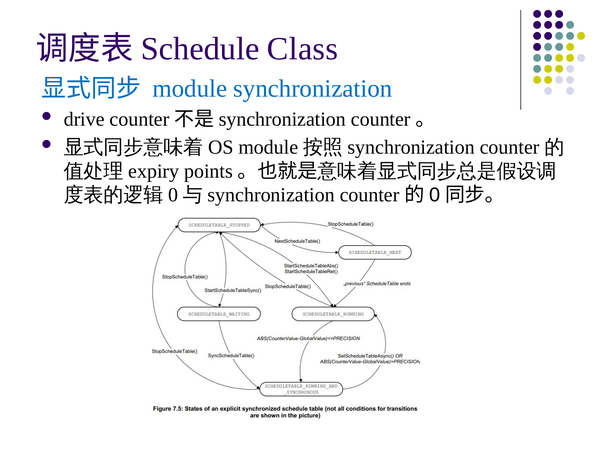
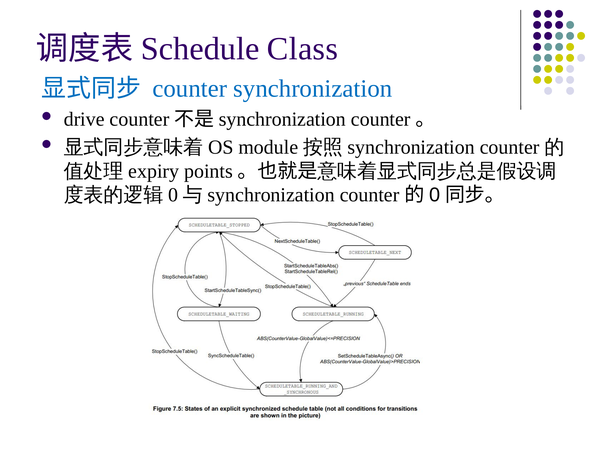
module: module -> counter
